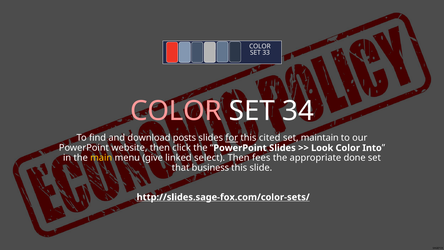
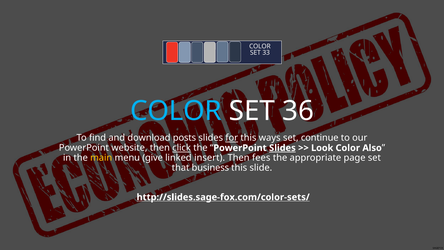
COLOR at (176, 111) colour: pink -> light blue
34: 34 -> 36
cited: cited -> ways
maintain: maintain -> continue
click underline: none -> present
Slides at (282, 148) underline: none -> present
Into: Into -> Also
select: select -> insert
done: done -> page
